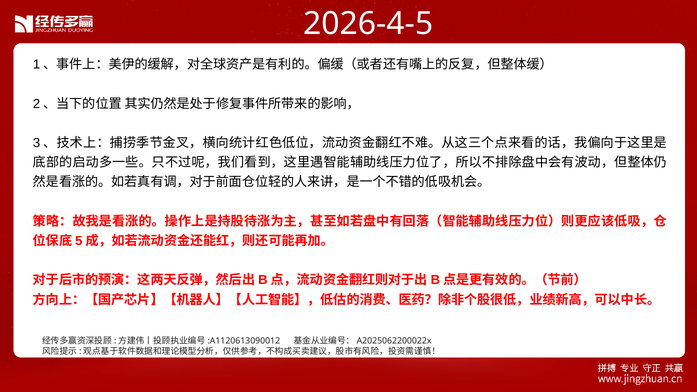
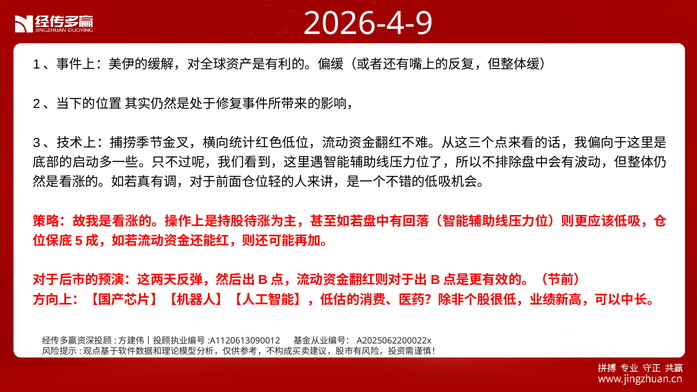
2026-4-5: 2026-4-5 -> 2026-4-9
